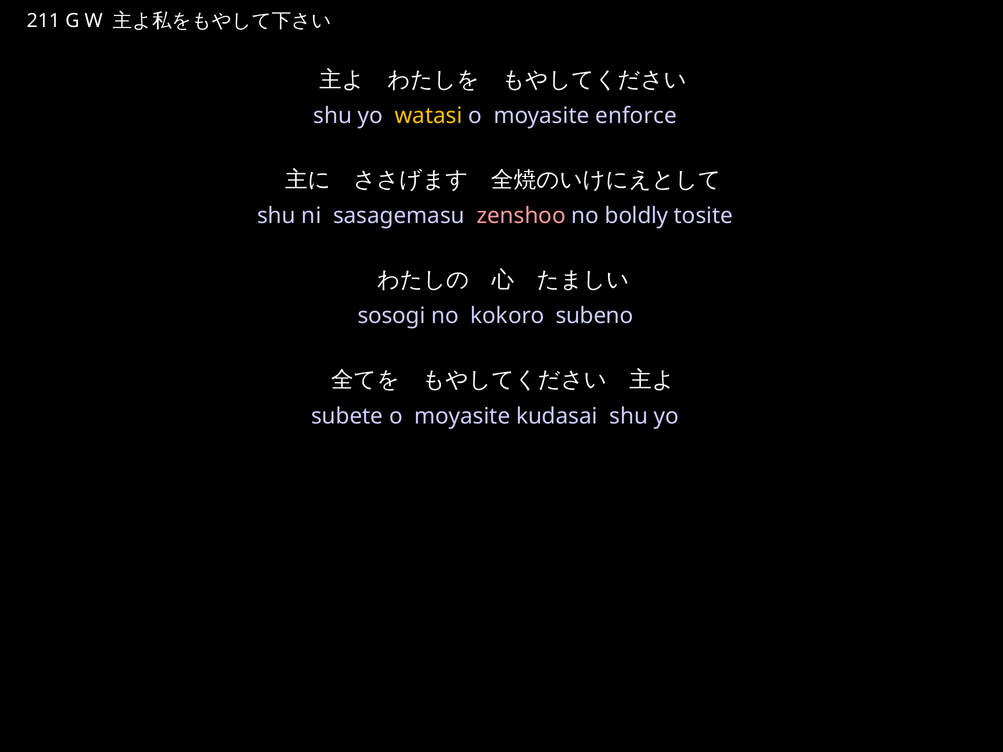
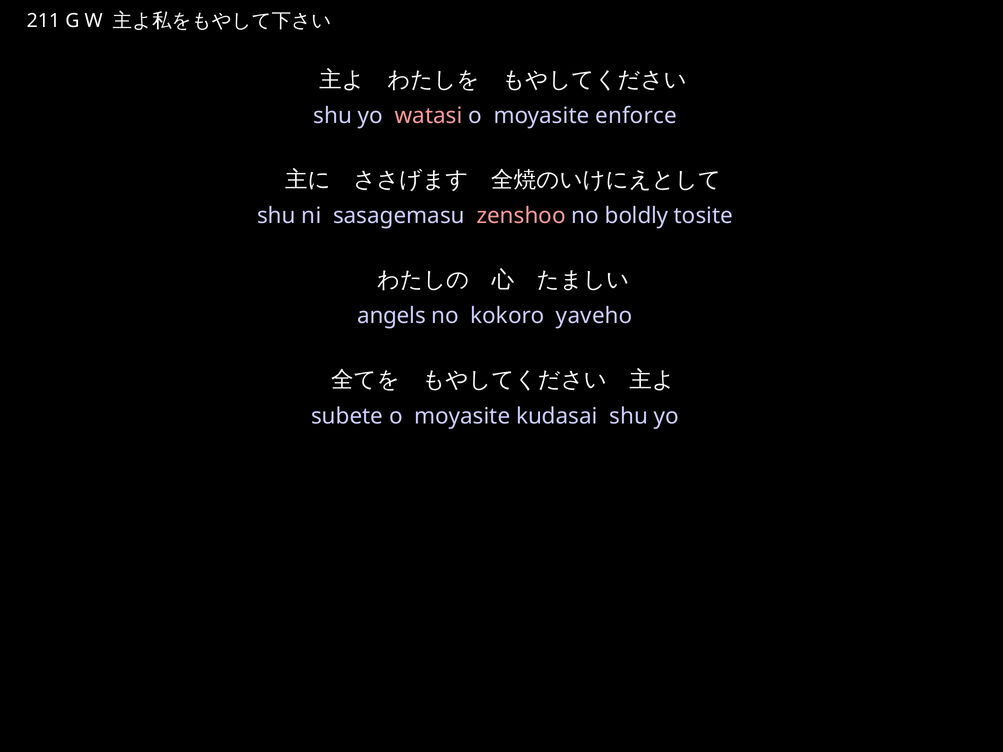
watasi colour: yellow -> pink
sosogi: sosogi -> angels
subeno: subeno -> yaveho
